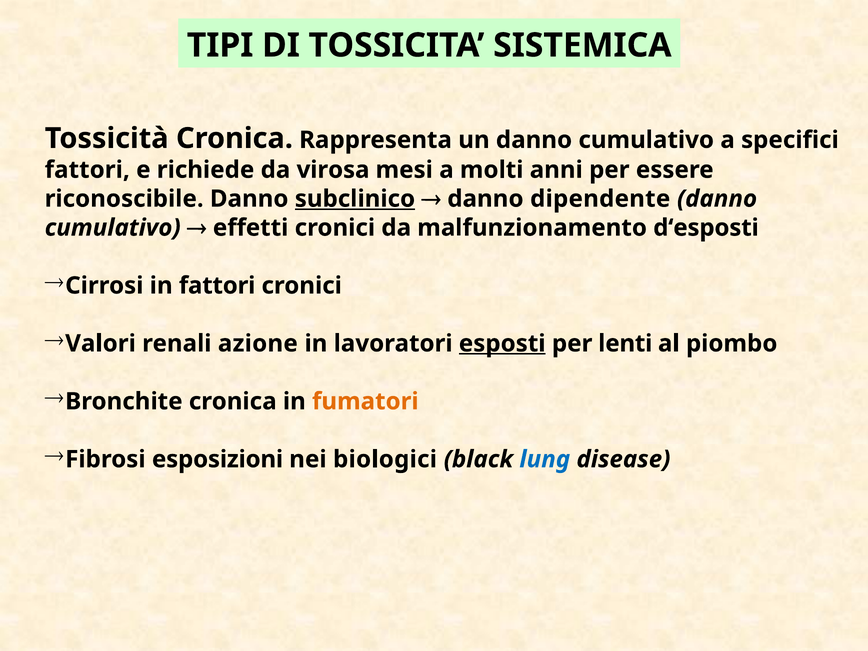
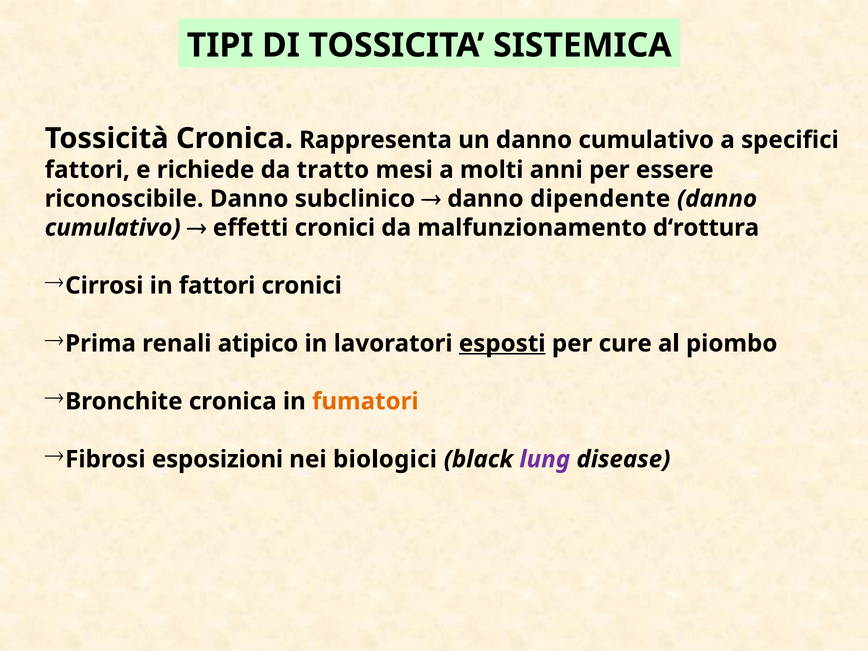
virosa: virosa -> tratto
subclinico underline: present -> none
d‘esposti: d‘esposti -> d‘rottura
Valori: Valori -> Prima
azione: azione -> atipico
lenti: lenti -> cure
lung colour: blue -> purple
